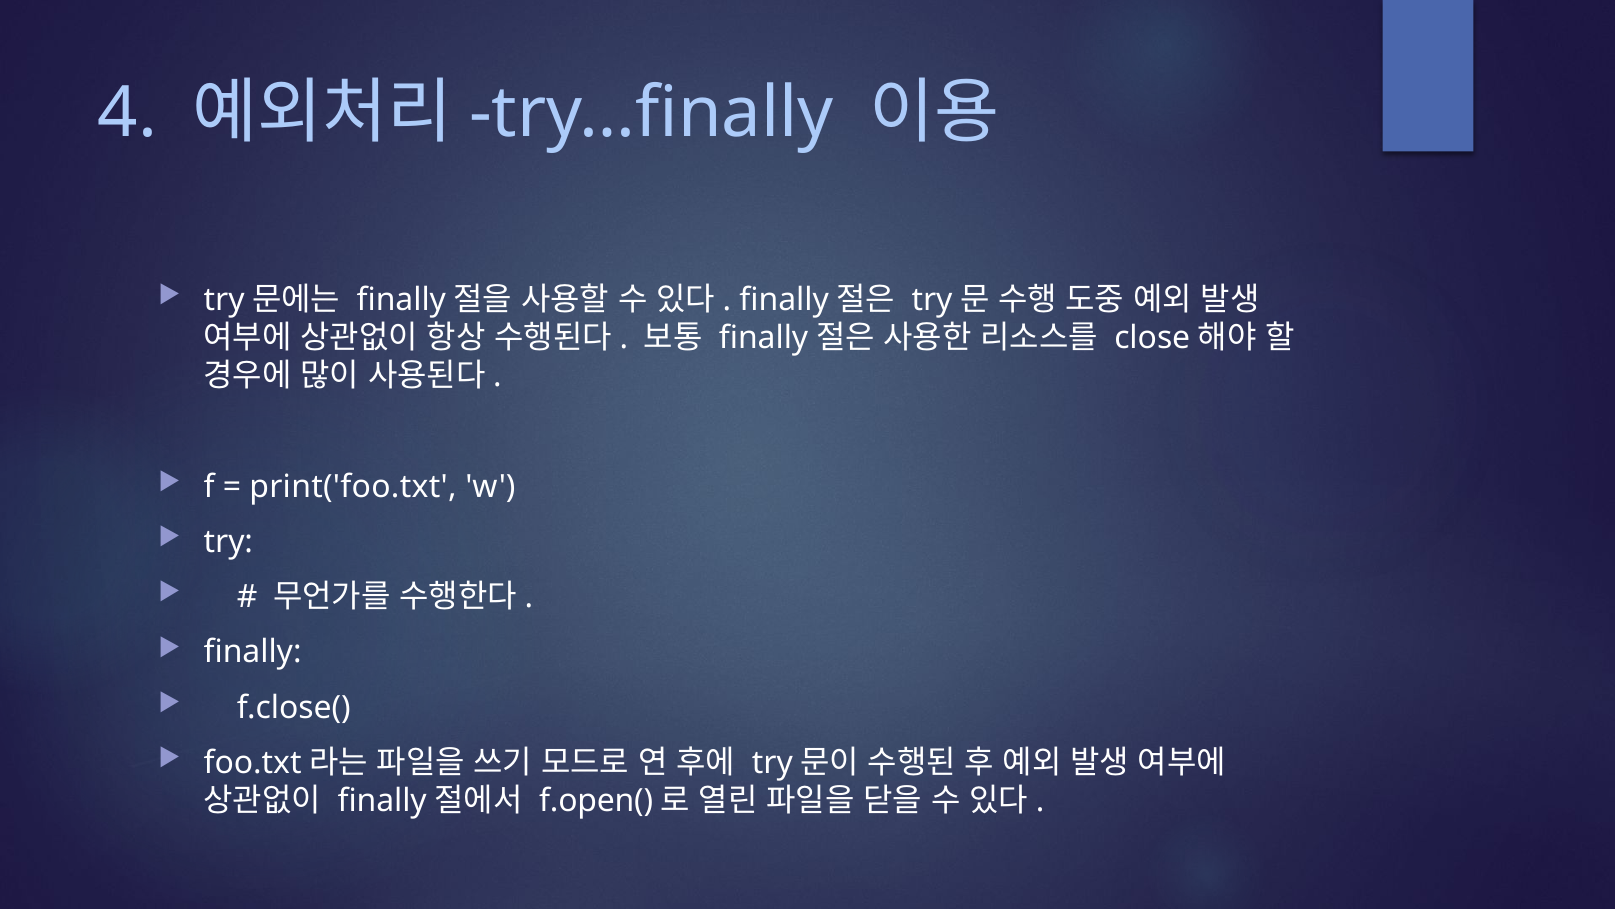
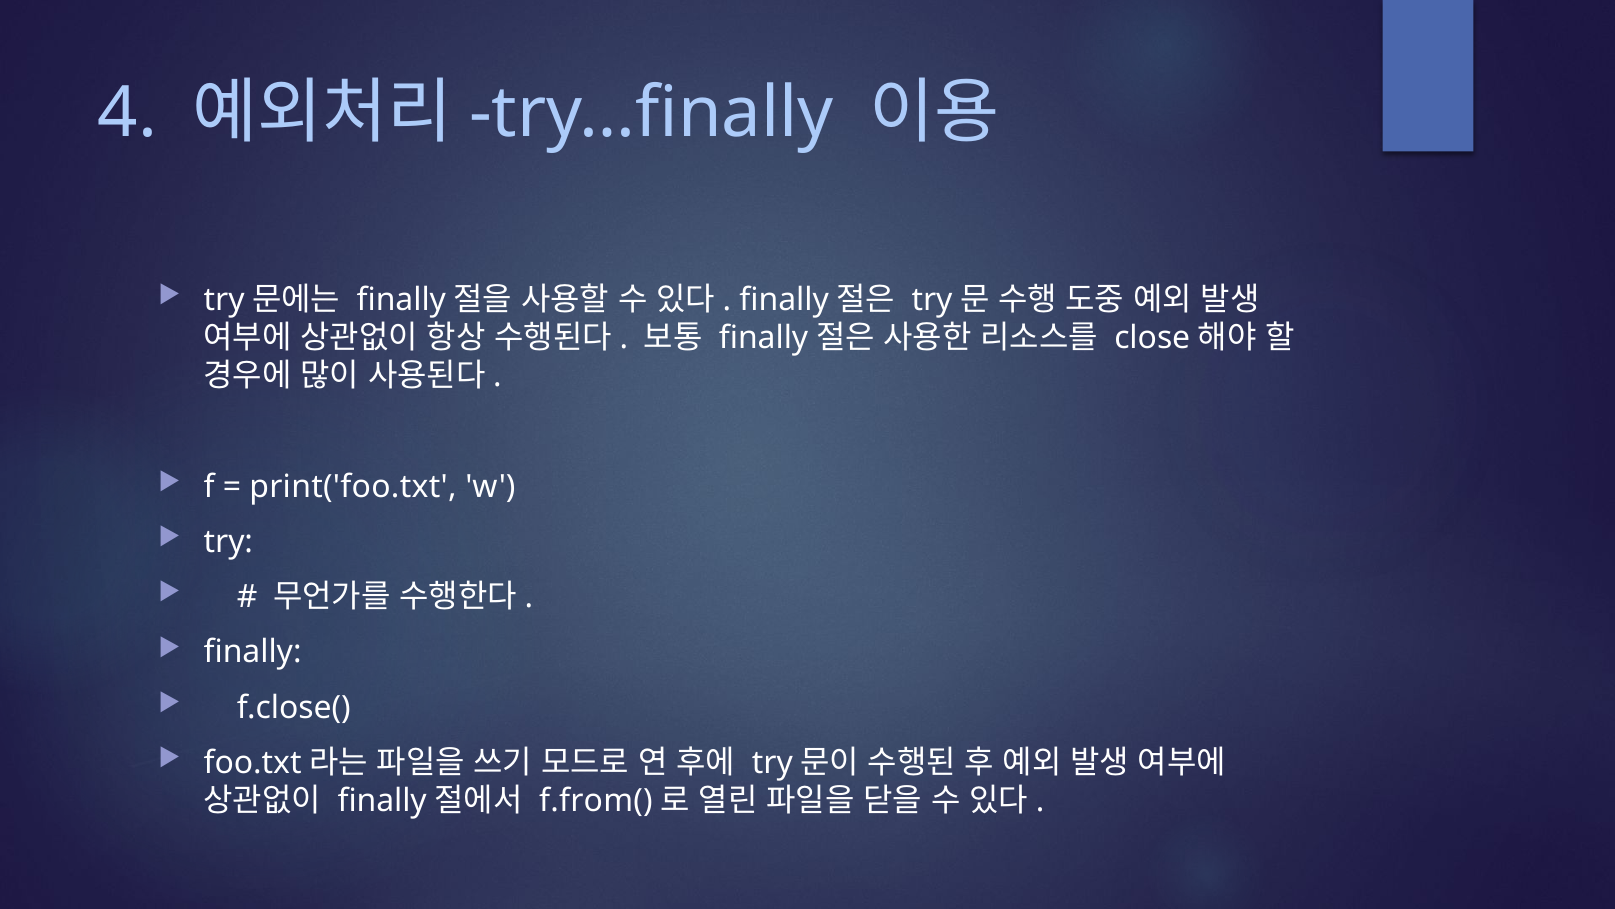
f.open(: f.open( -> f.from(
